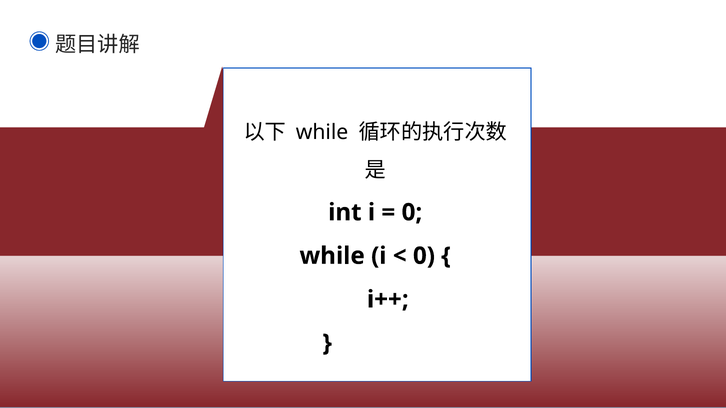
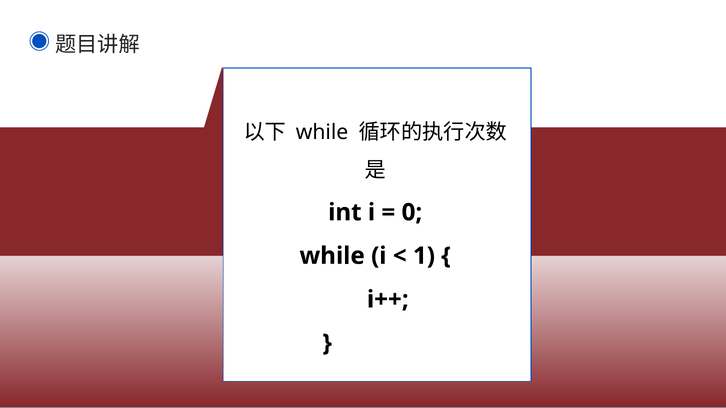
0 at (424, 256): 0 -> 1
